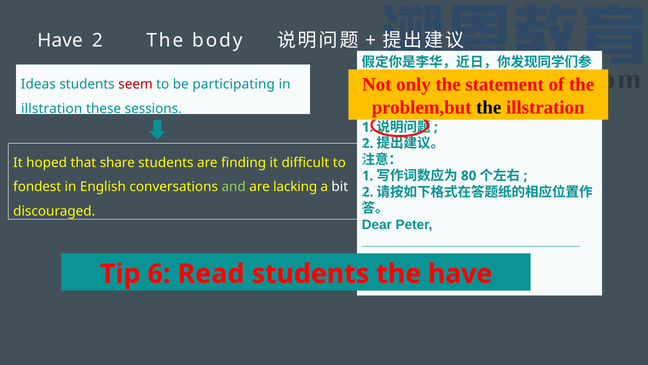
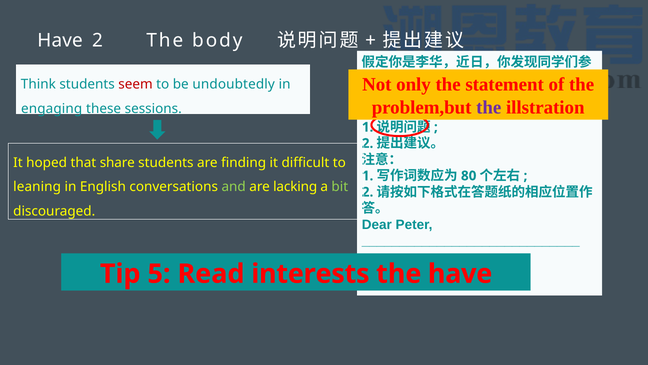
Ideas: Ideas -> Think
participating: participating -> undoubtedly
the at (489, 107) colour: black -> purple
illstration at (52, 109): illstration -> engaging
fondest: fondest -> leaning
bit colour: white -> light green
6: 6 -> 5
Read students: students -> interests
